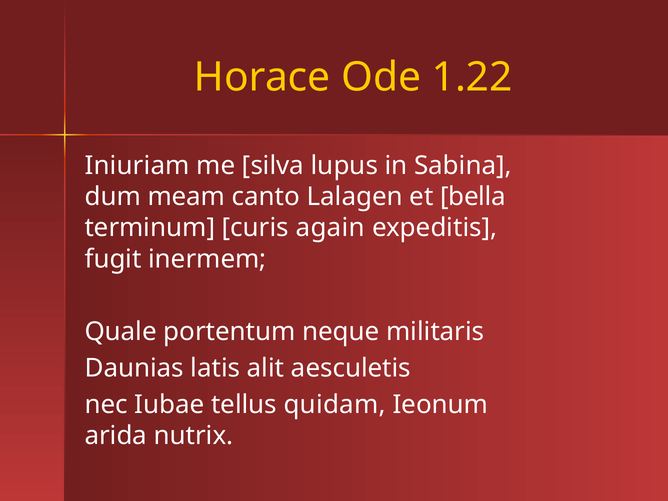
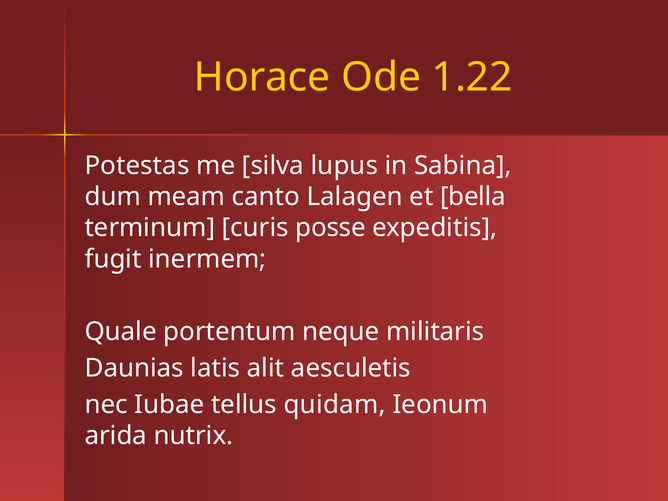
Iniuriam: Iniuriam -> Potestas
again: again -> posse
